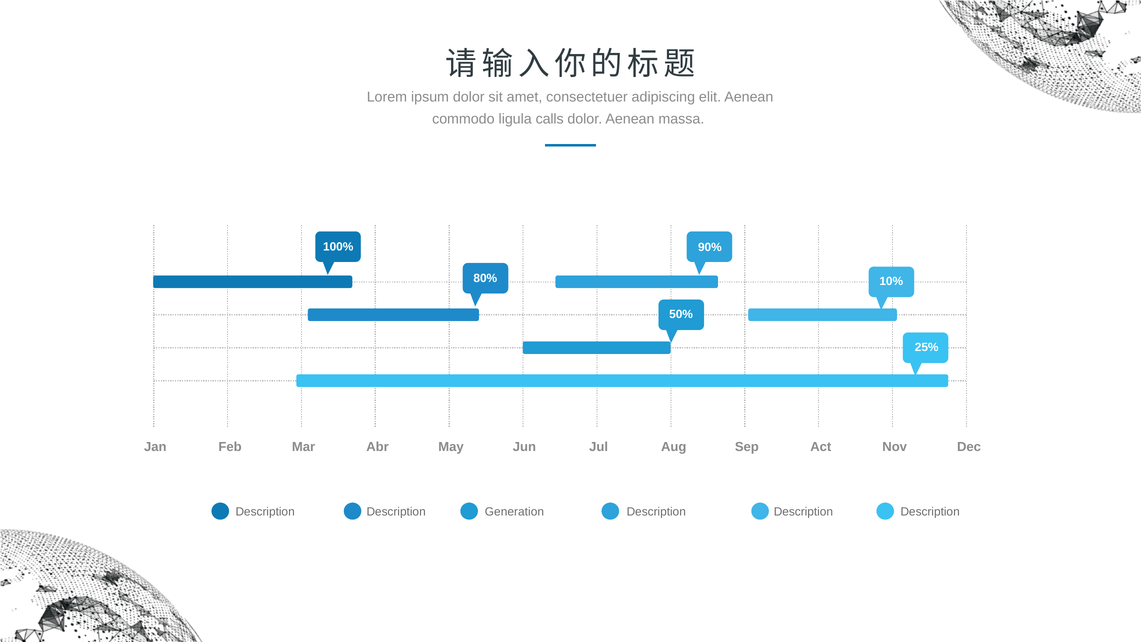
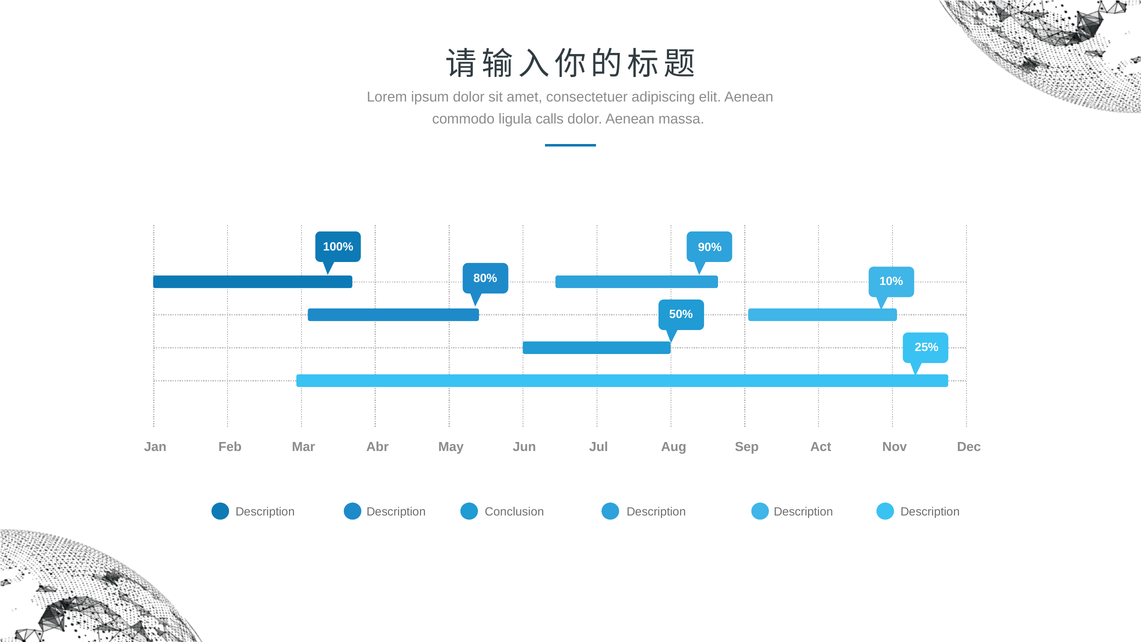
Generation: Generation -> Conclusion
